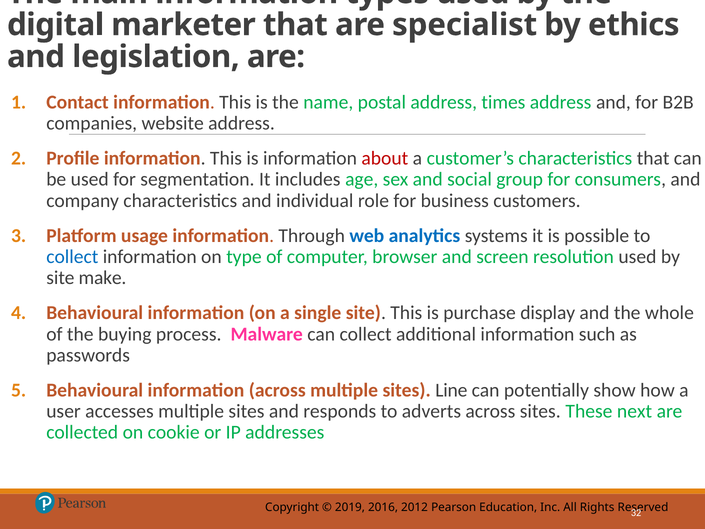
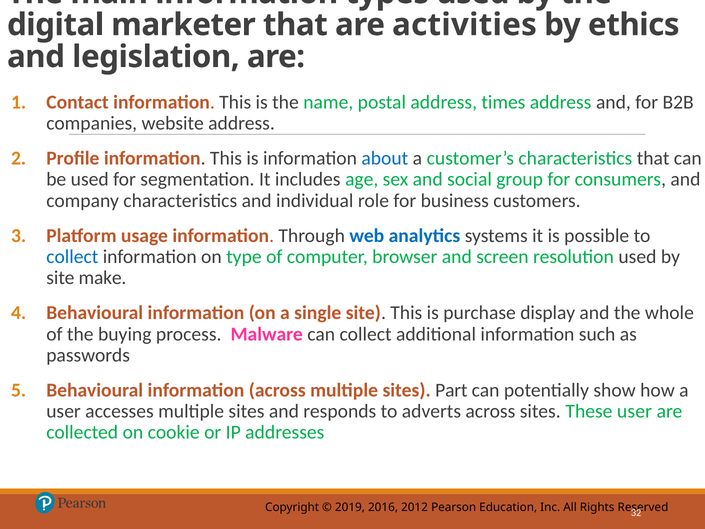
specialist: specialist -> activities
about colour: red -> blue
Line: Line -> Part
These next: next -> user
